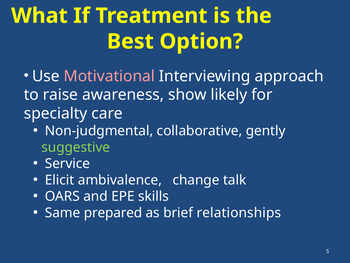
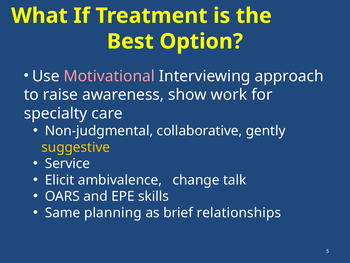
likely: likely -> work
suggestive colour: light green -> yellow
prepared: prepared -> planning
